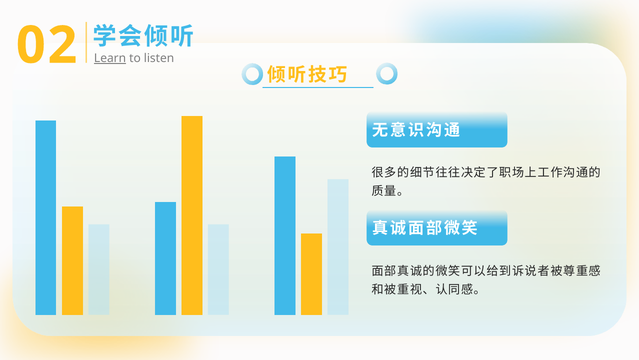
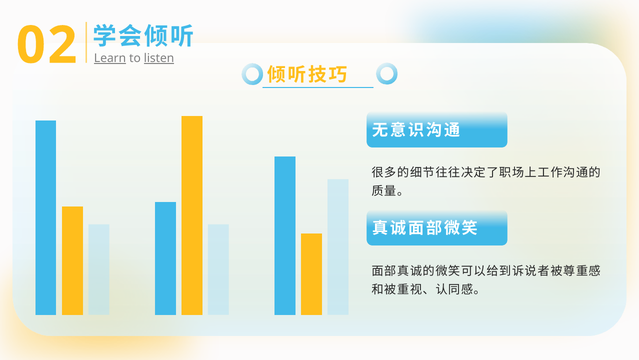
listen underline: none -> present
